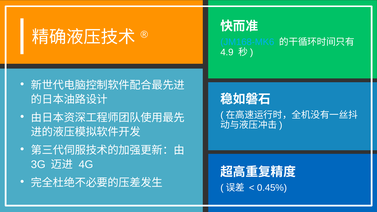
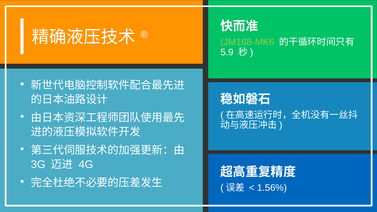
JM168-MK6 colour: light blue -> light green
4.9: 4.9 -> 5.9
0.45%: 0.45% -> 1.56%
